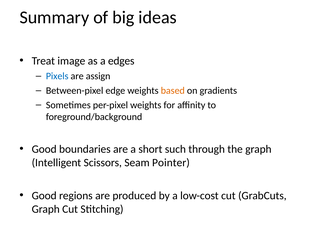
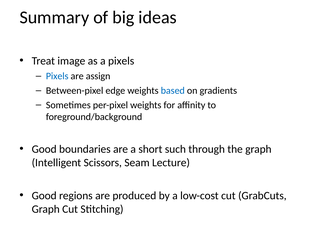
a edges: edges -> pixels
based colour: orange -> blue
Pointer: Pointer -> Lecture
